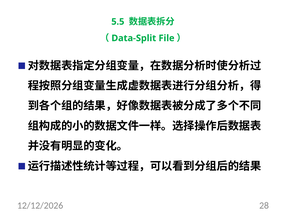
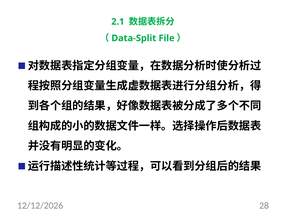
5.5: 5.5 -> 2.1
